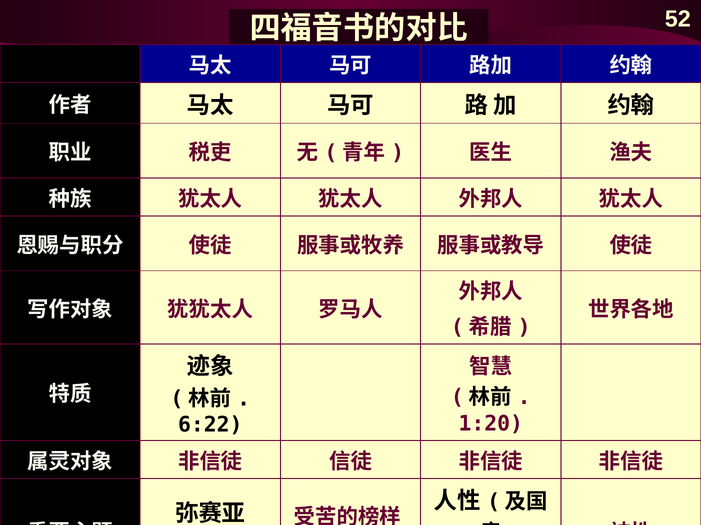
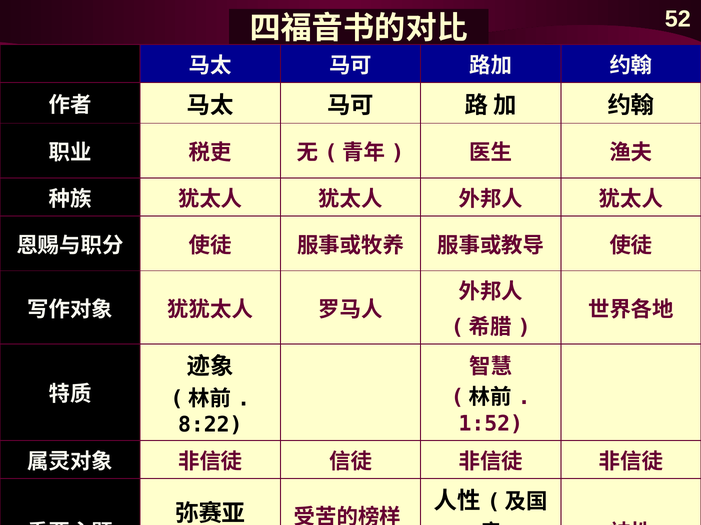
1:20: 1:20 -> 1:52
6:22: 6:22 -> 8:22
